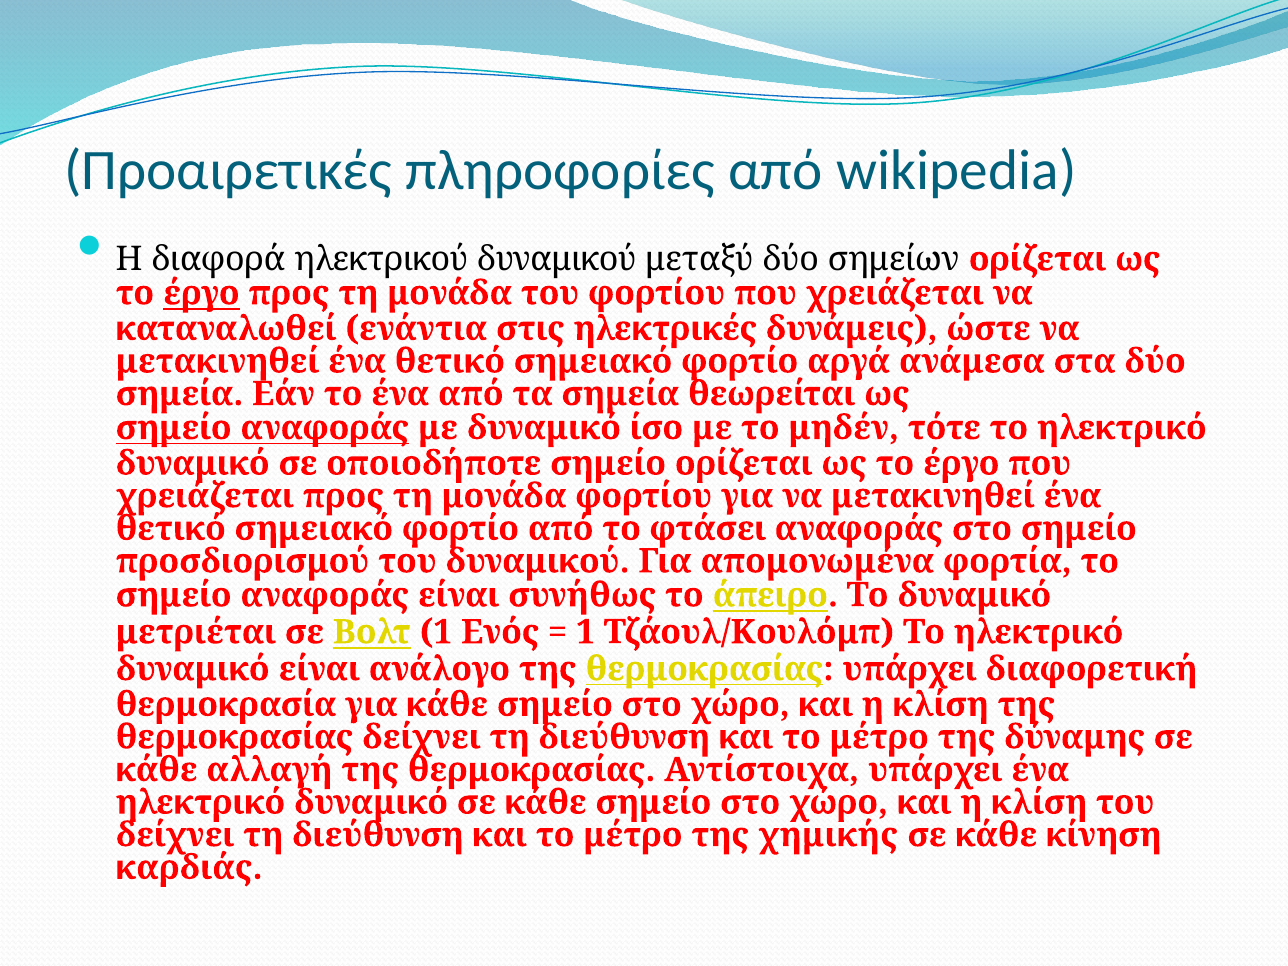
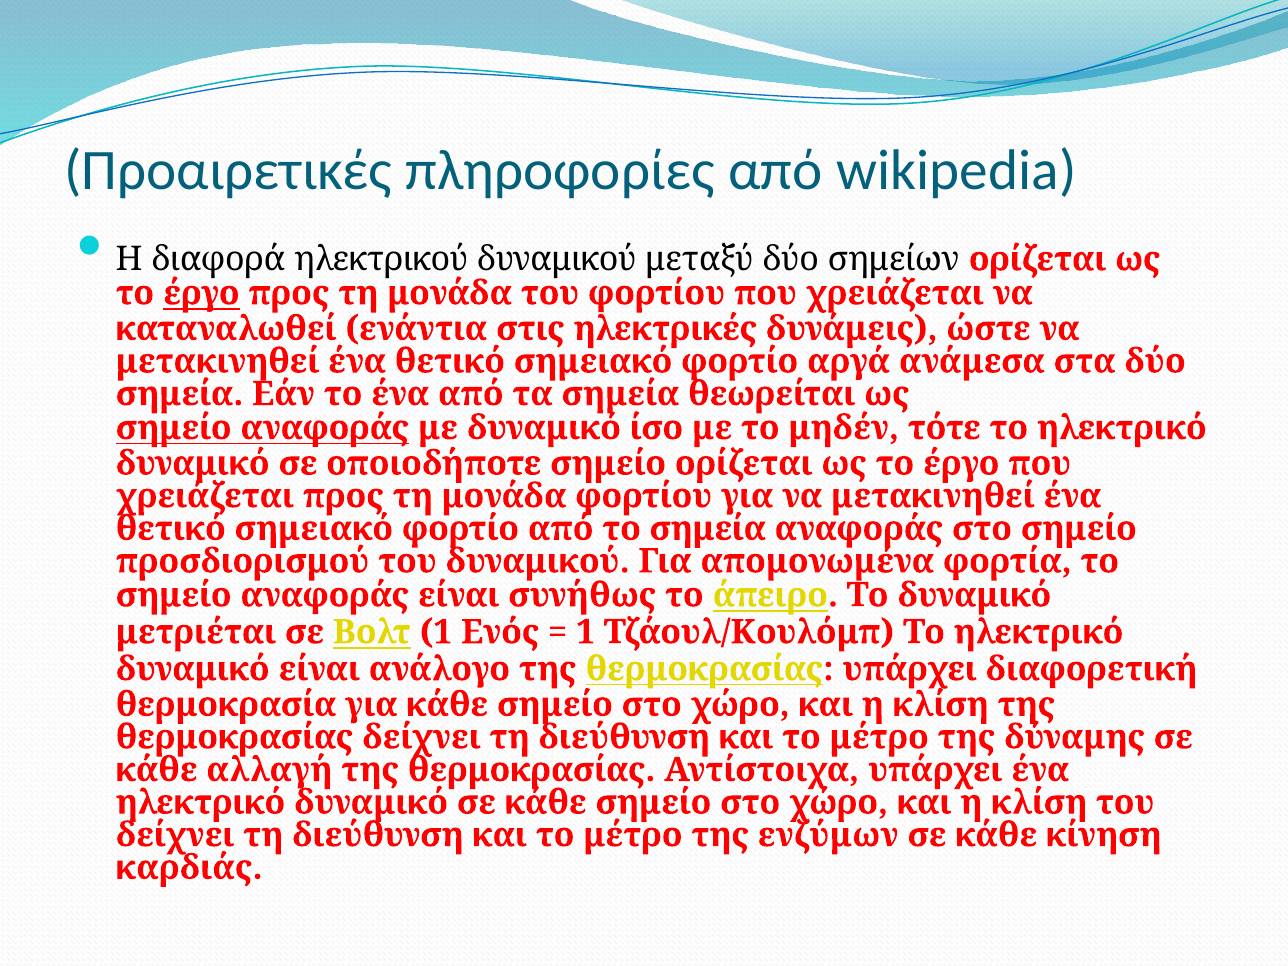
το φτάσει: φτάσει -> σημεία
χημικής: χημικής -> ενζύμων
